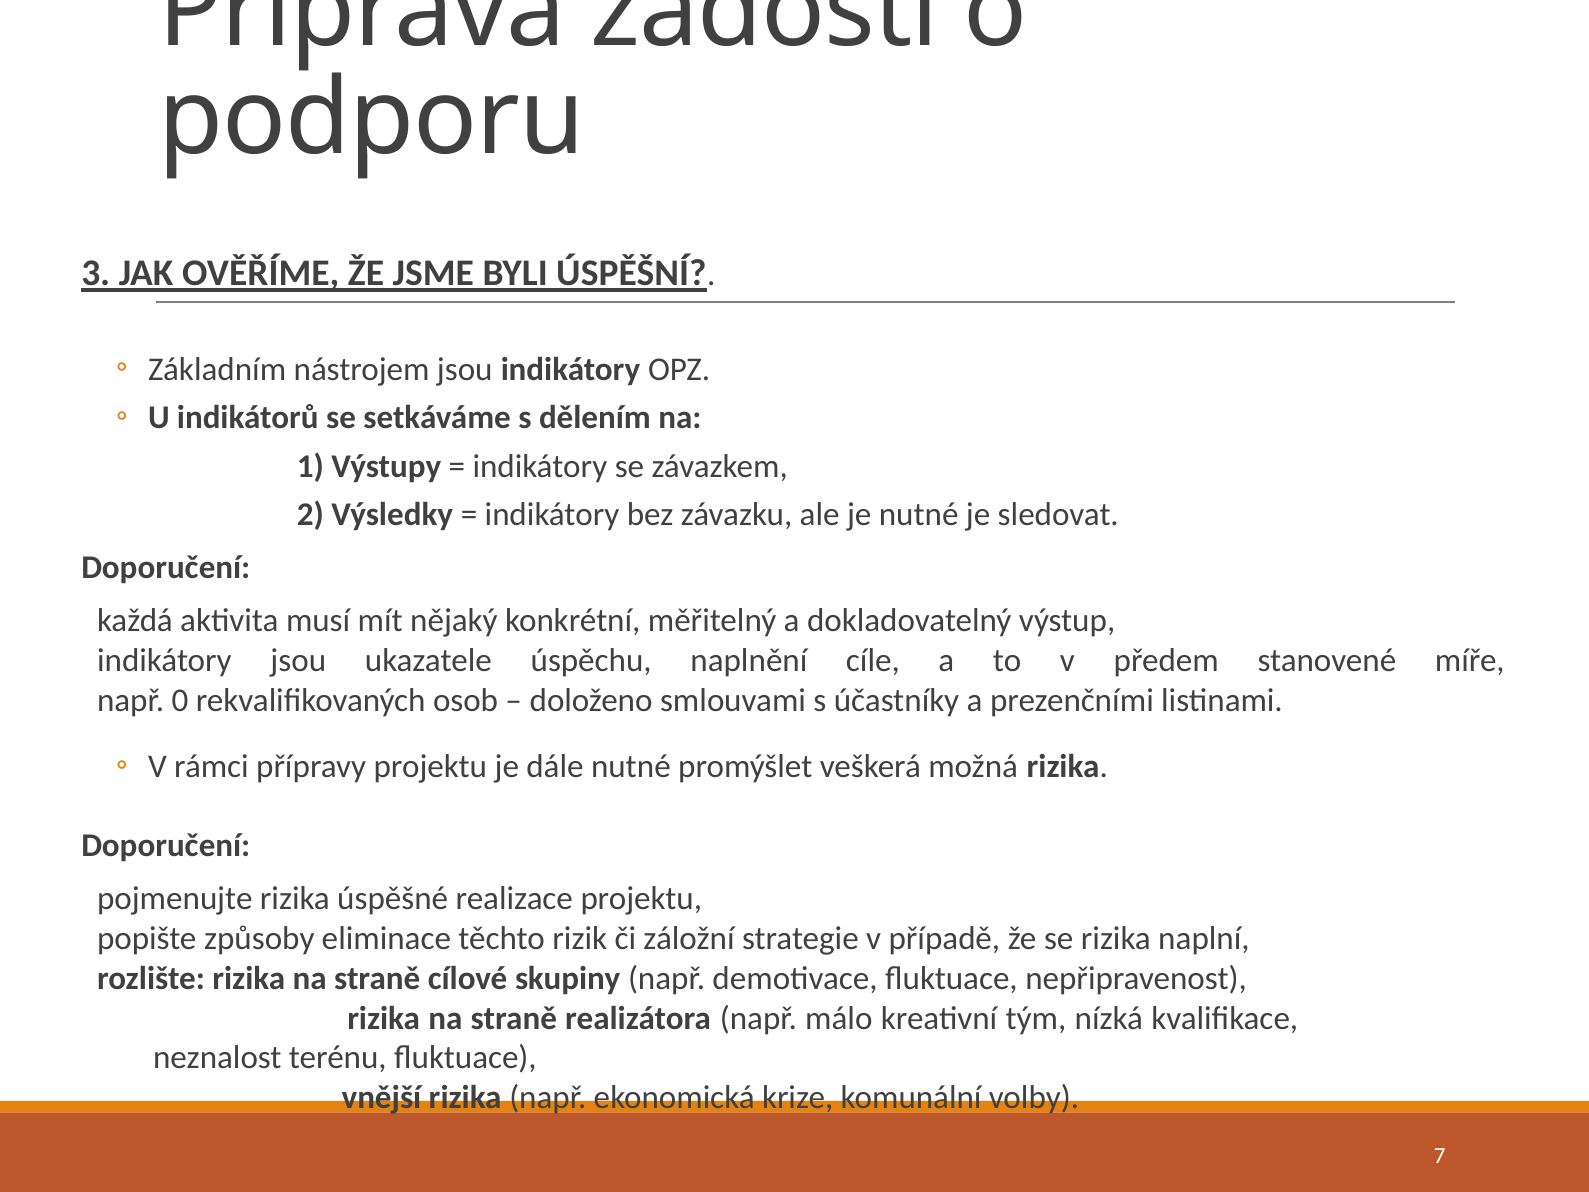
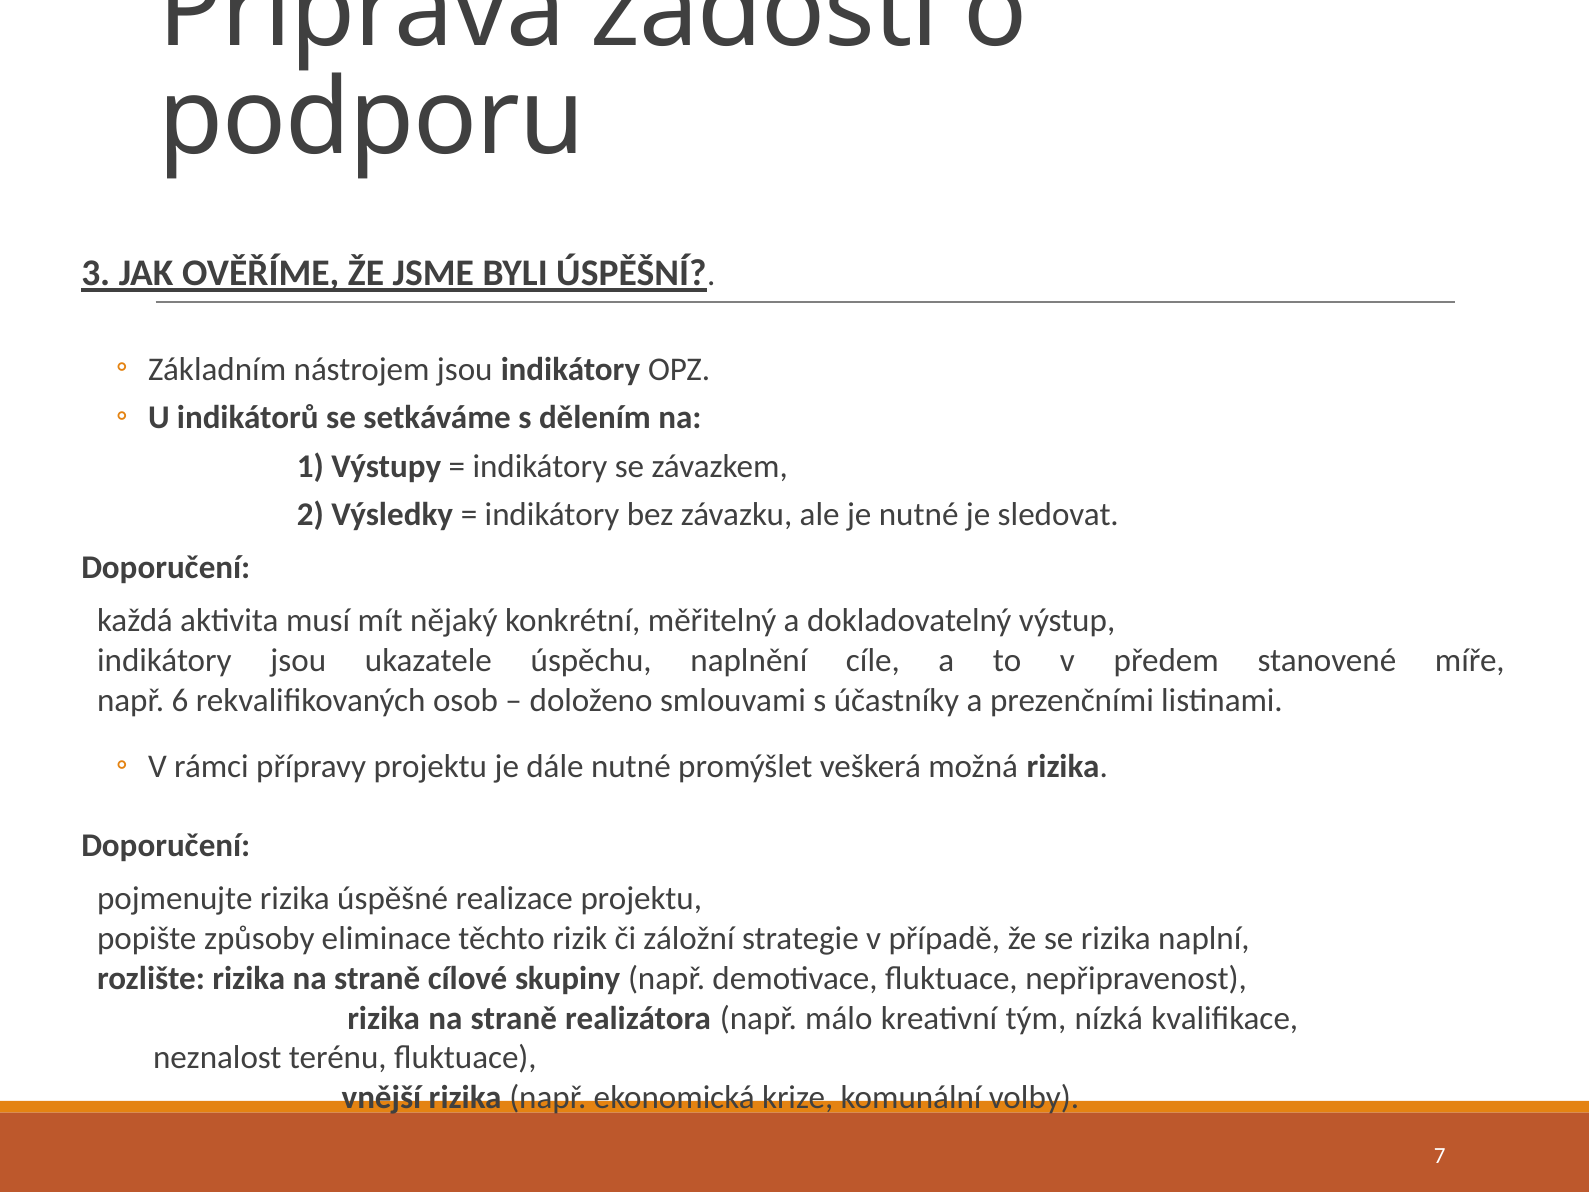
0: 0 -> 6
